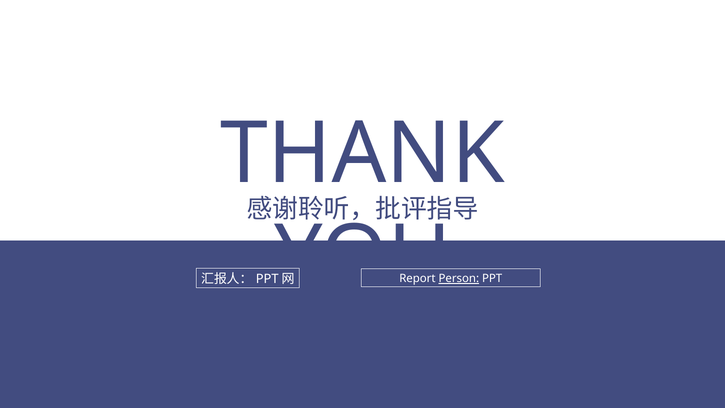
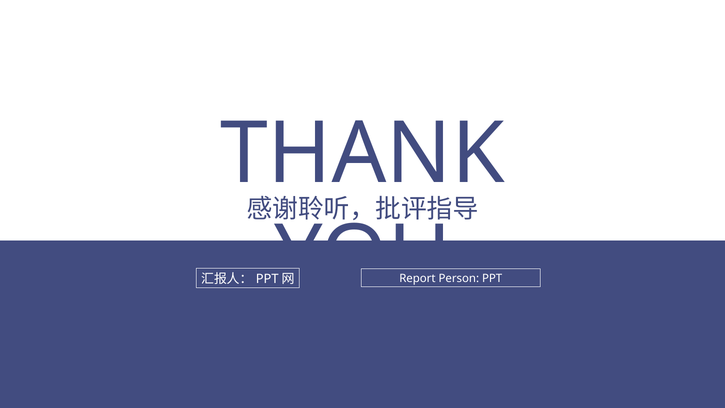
Person underline: present -> none
